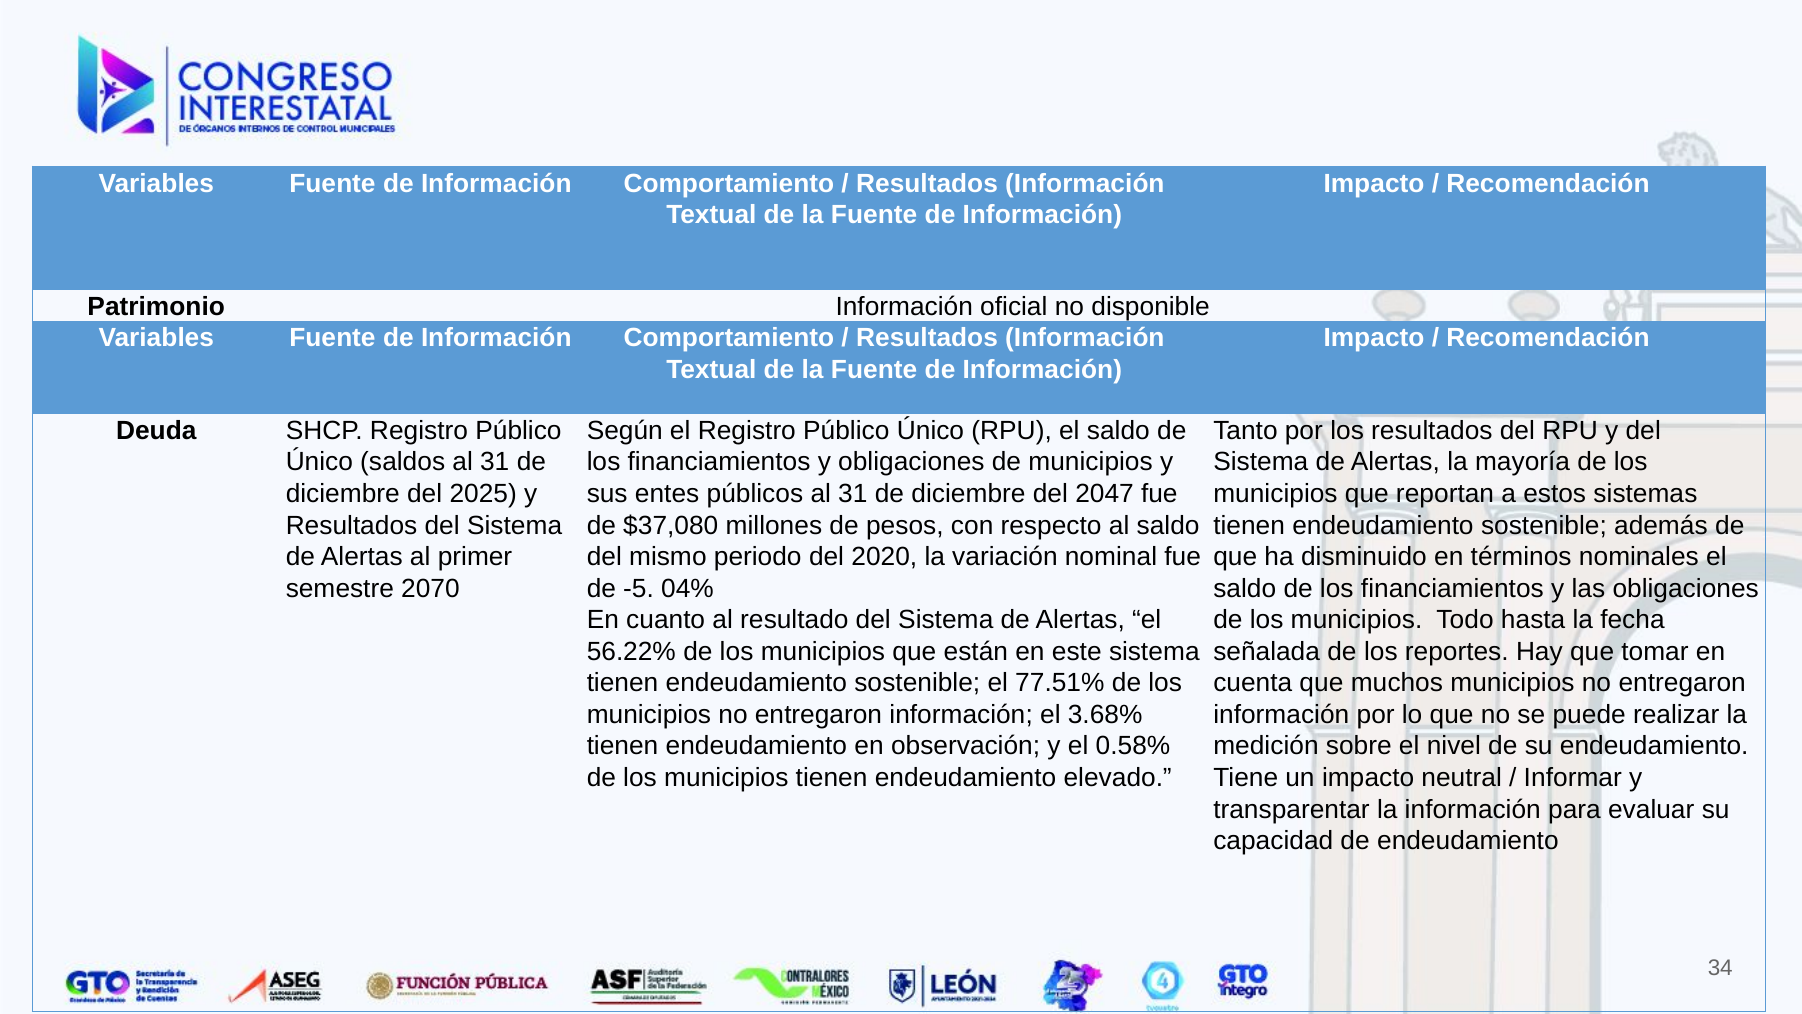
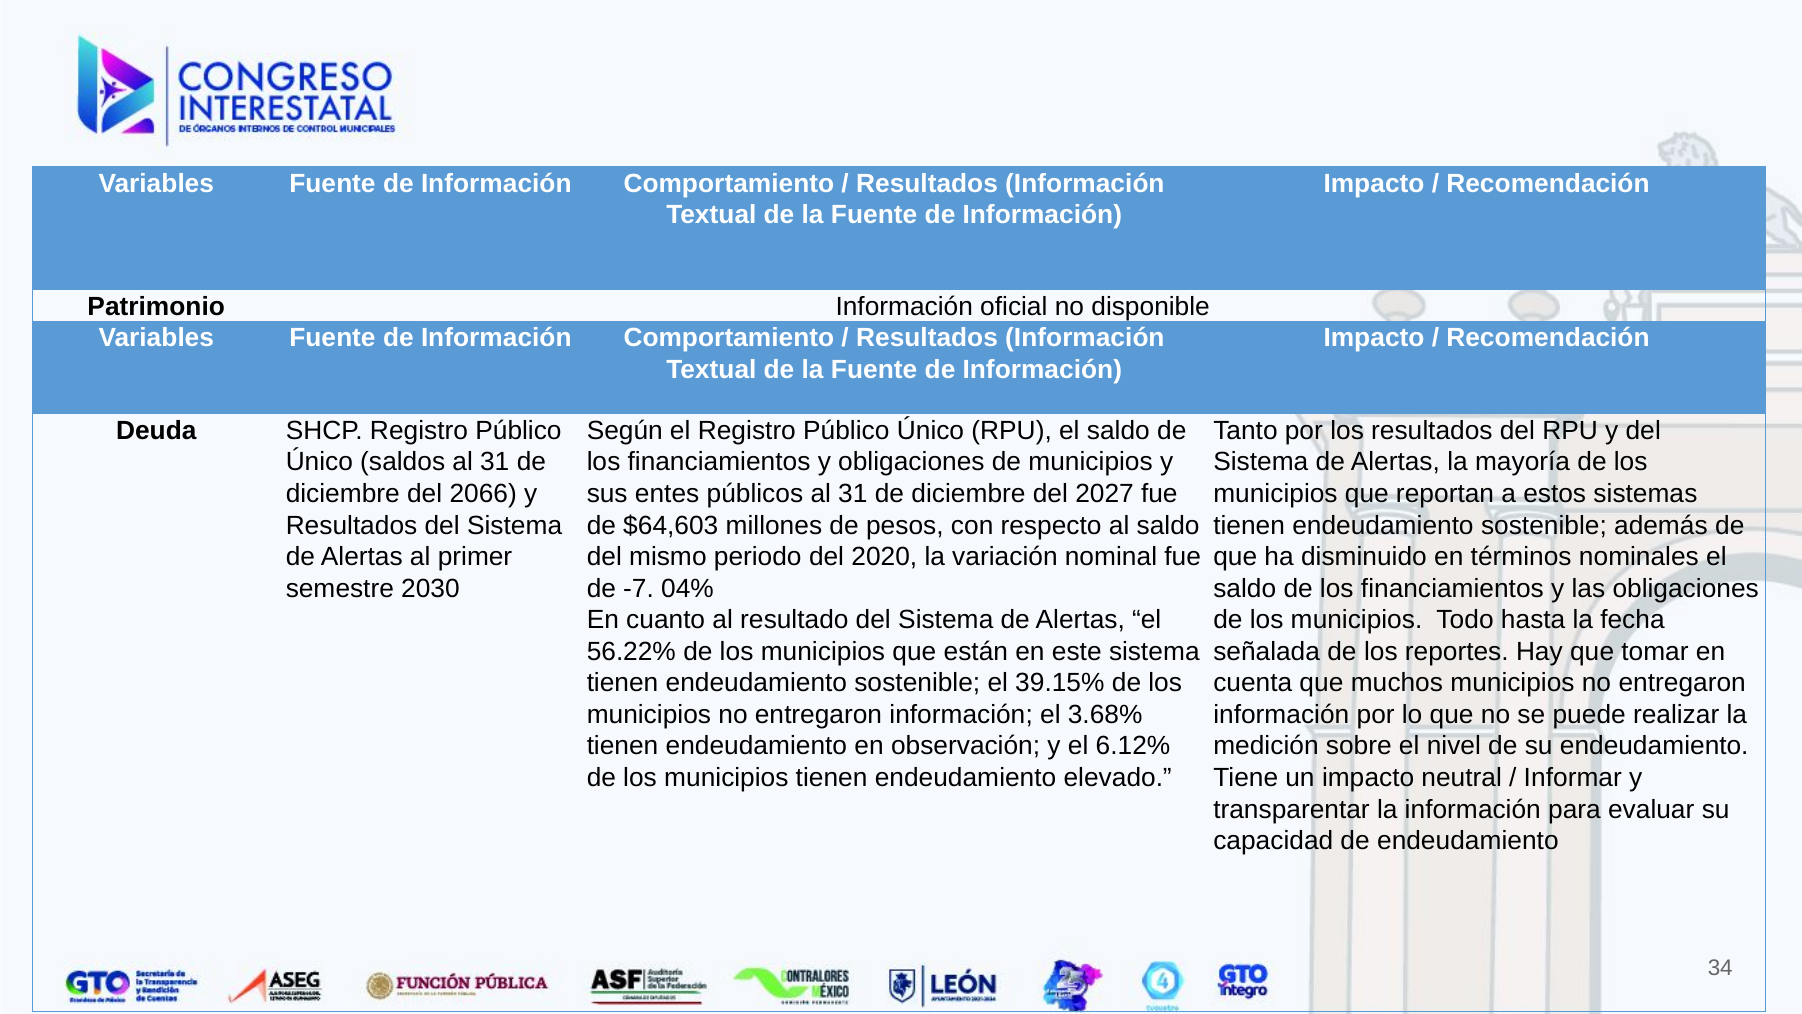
2025: 2025 -> 2066
2047: 2047 -> 2027
$37,080: $37,080 -> $64,603
2070: 2070 -> 2030
-5: -5 -> -7
77.51%: 77.51% -> 39.15%
0.58%: 0.58% -> 6.12%
